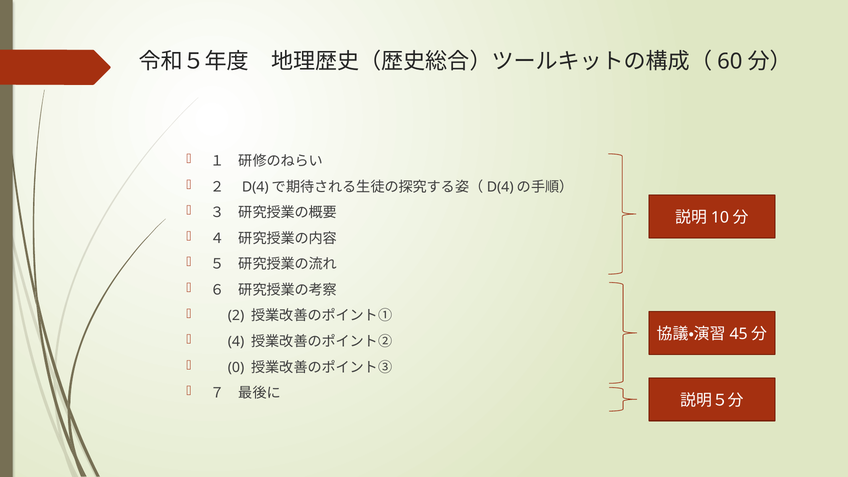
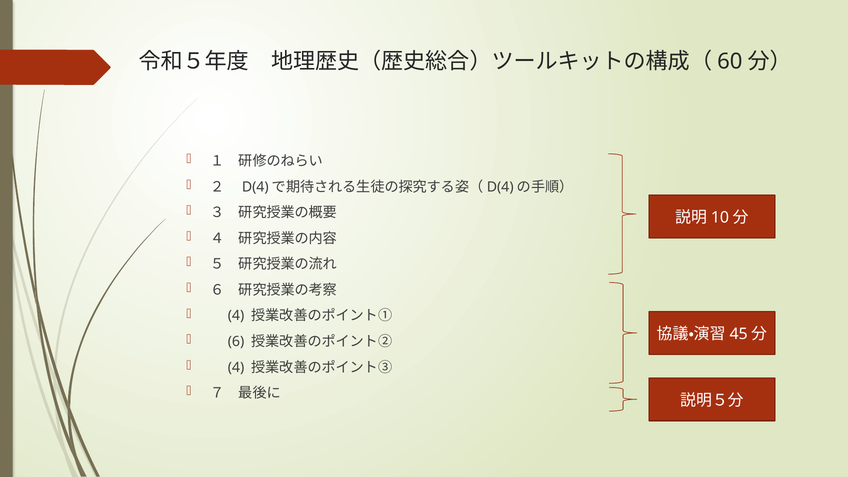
2 at (236, 316): 2 -> 4
4: 4 -> 6
0 at (236, 367): 0 -> 4
